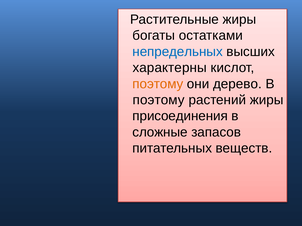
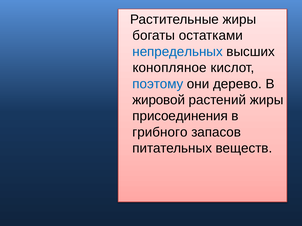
характерны: характерны -> конопляное
поэтому at (158, 84) colour: orange -> blue
поэтому at (159, 100): поэтому -> жировой
сложные: сложные -> грибного
